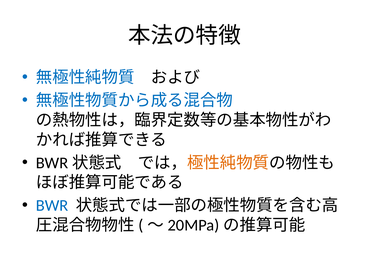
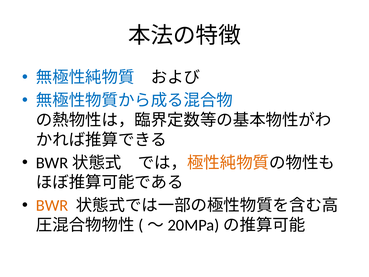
BWR colour: blue -> orange
